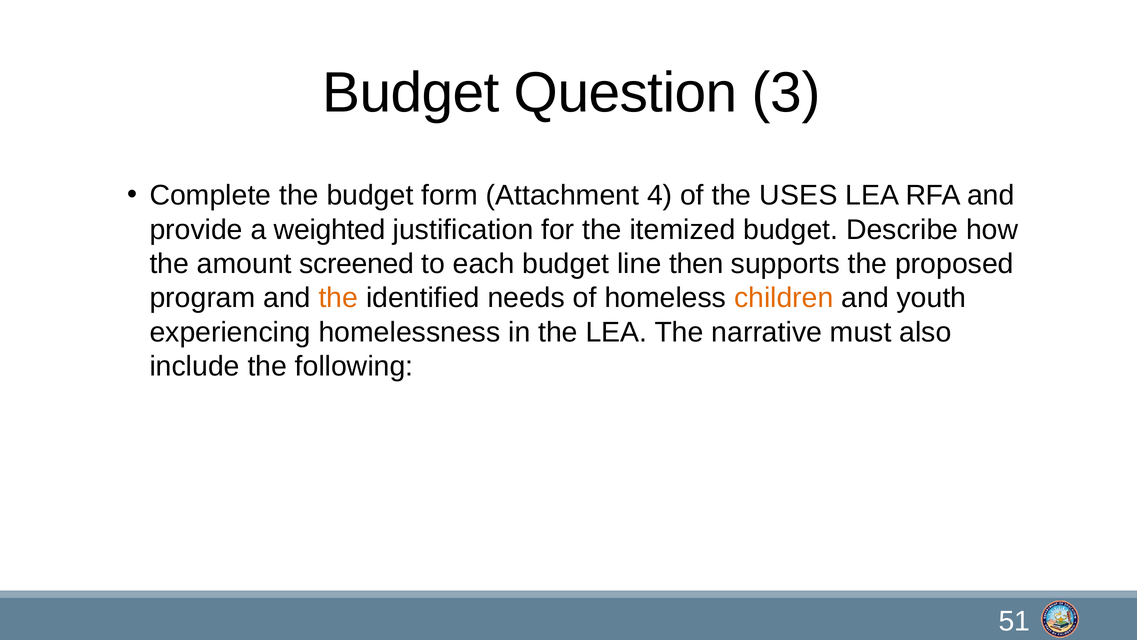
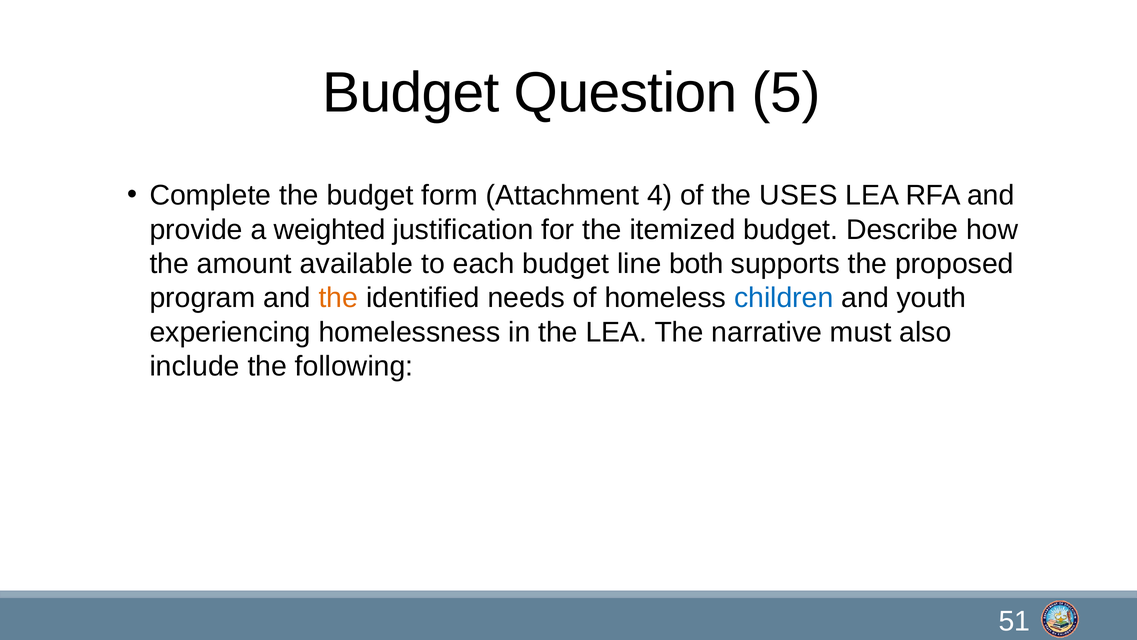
3: 3 -> 5
screened: screened -> available
then: then -> both
children colour: orange -> blue
